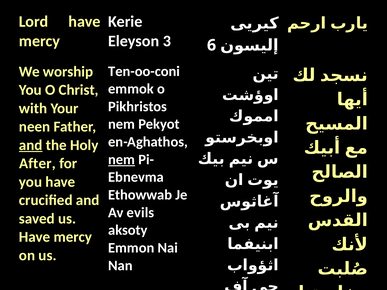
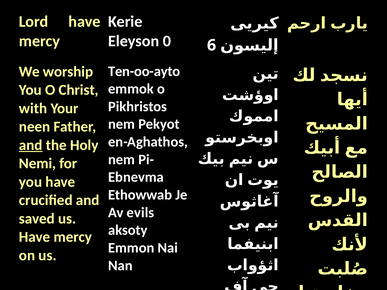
3: 3 -> 0
Ten-oo-coni: Ten-oo-coni -> Ten-oo-ayto
nem at (122, 160) underline: present -> none
After: After -> Nemi
